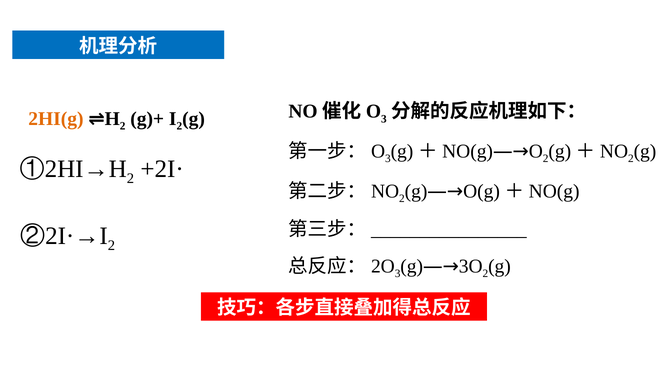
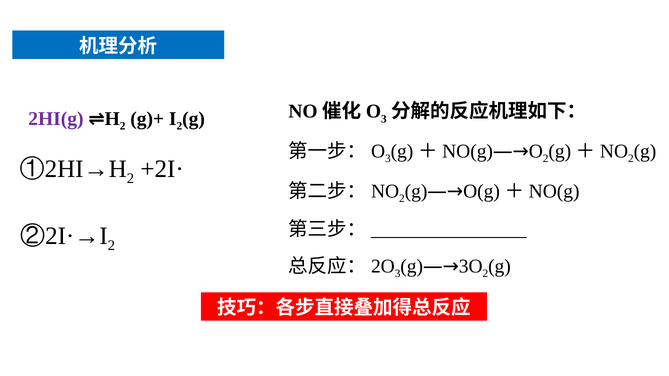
2HI(g colour: orange -> purple
